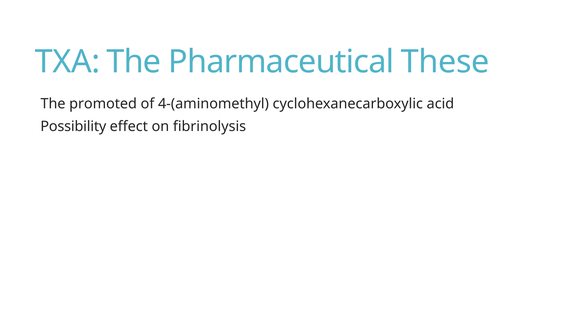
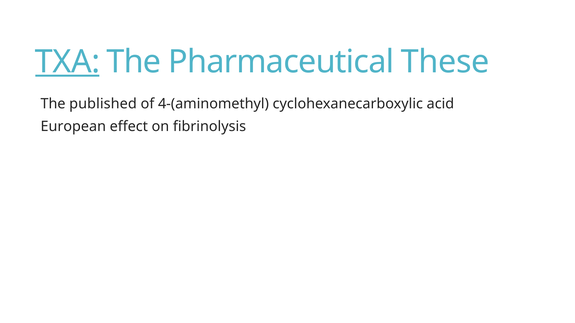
TXA underline: none -> present
promoted: promoted -> published
Possibility: Possibility -> European
